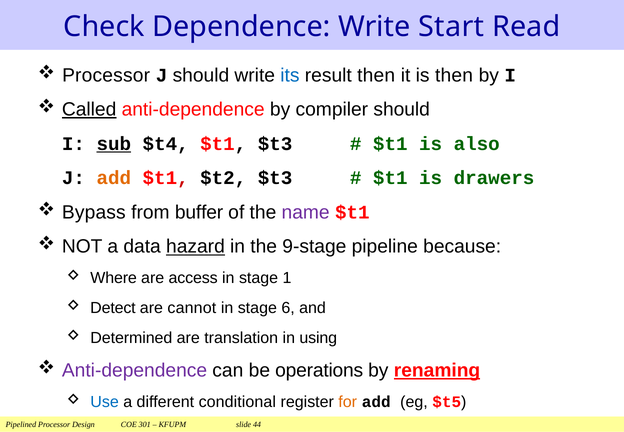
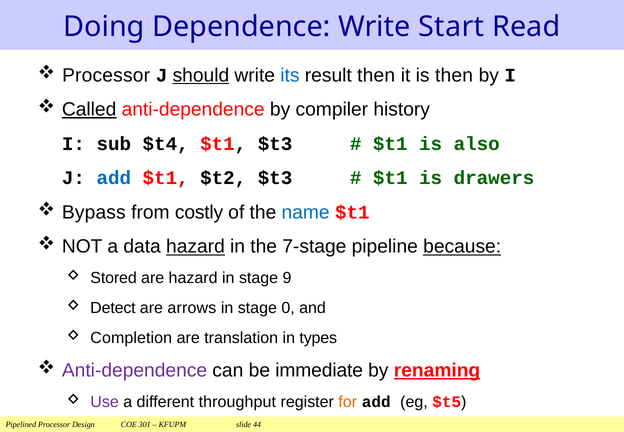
Check: Check -> Doing
should at (201, 75) underline: none -> present
compiler should: should -> history
sub underline: present -> none
add at (114, 178) colour: orange -> blue
buffer: buffer -> costly
name colour: purple -> blue
9-stage: 9-stage -> 7-stage
because underline: none -> present
Where: Where -> Stored
are access: access -> hazard
1: 1 -> 9
cannot: cannot -> arrows
6: 6 -> 0
Determined: Determined -> Completion
using: using -> types
operations: operations -> immediate
Use colour: blue -> purple
conditional: conditional -> throughput
